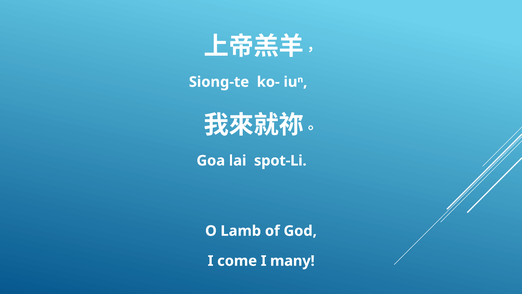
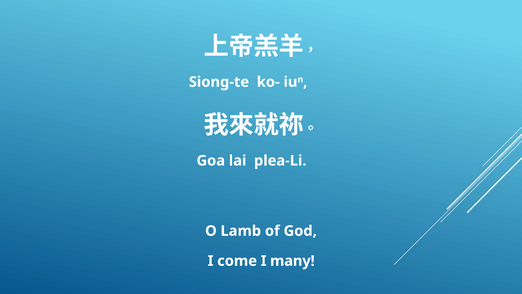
spot-Li: spot-Li -> plea-Li
